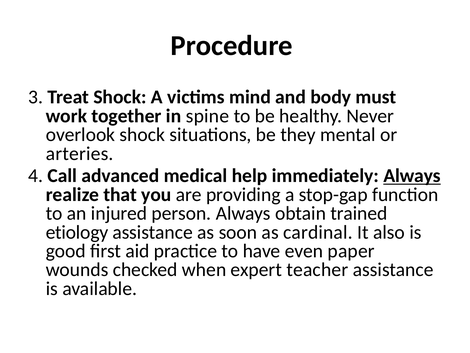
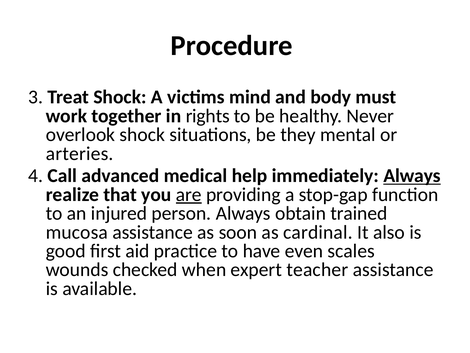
spine: spine -> rights
are underline: none -> present
etiology: etiology -> mucosa
paper: paper -> scales
